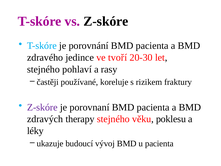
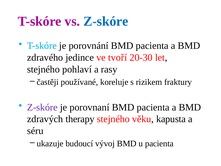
Z-skóre at (106, 21) colour: black -> blue
poklesu: poklesu -> kapusta
léky: léky -> séru
